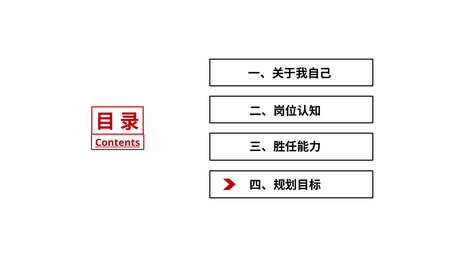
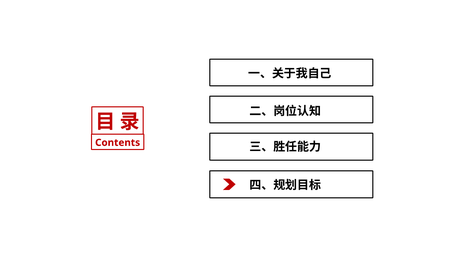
Contents underline: present -> none
